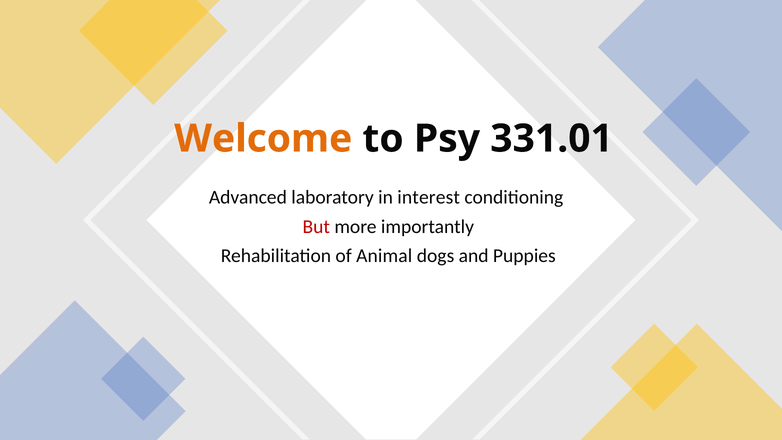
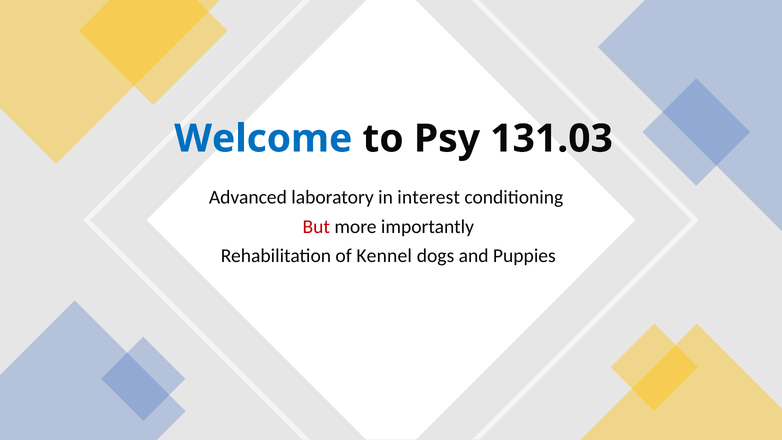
Welcome colour: orange -> blue
331.01: 331.01 -> 131.03
Animal: Animal -> Kennel
